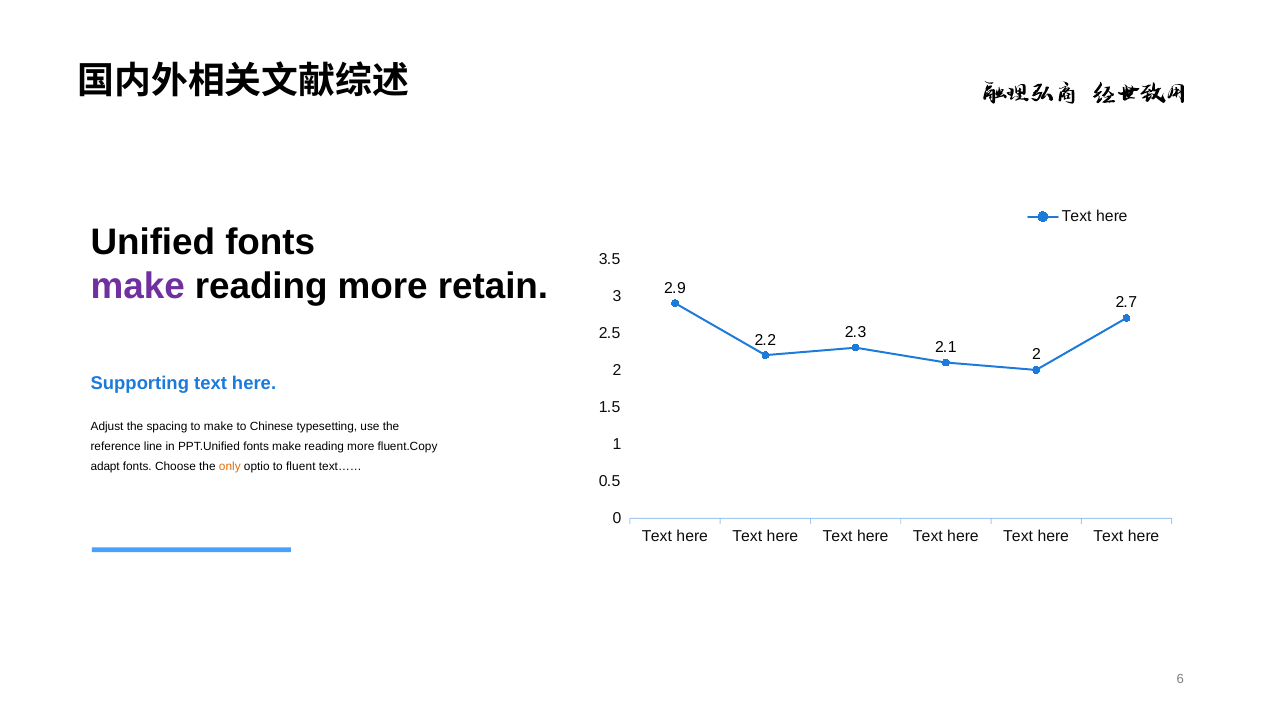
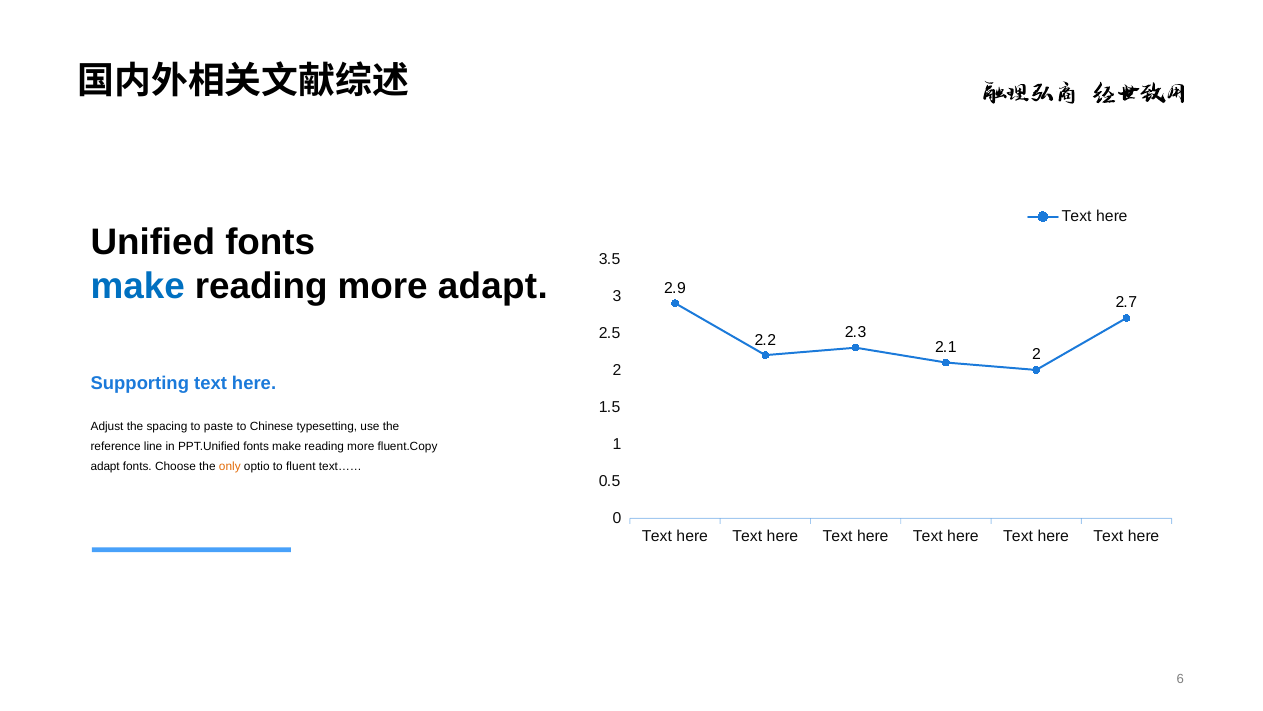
make at (138, 287) colour: purple -> blue
more retain: retain -> adapt
to make: make -> paste
